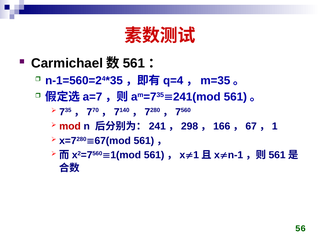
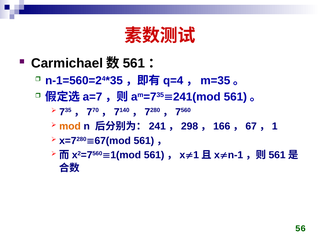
mod colour: red -> orange
